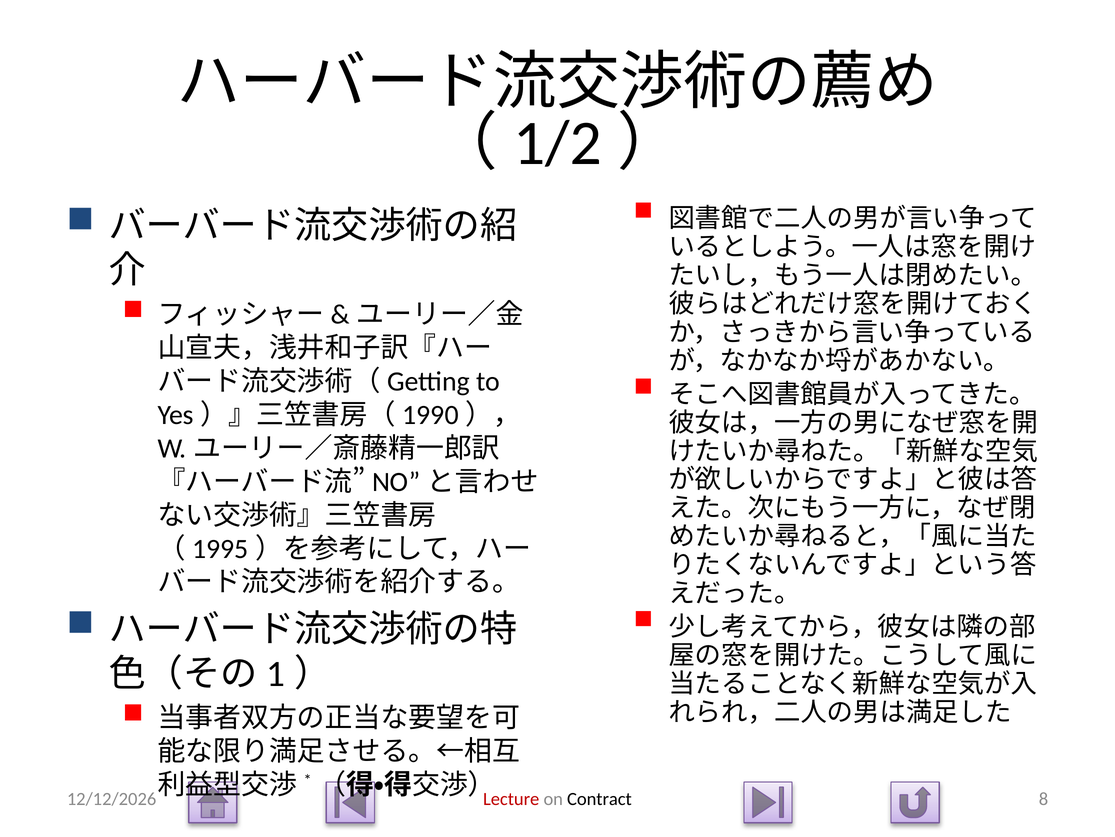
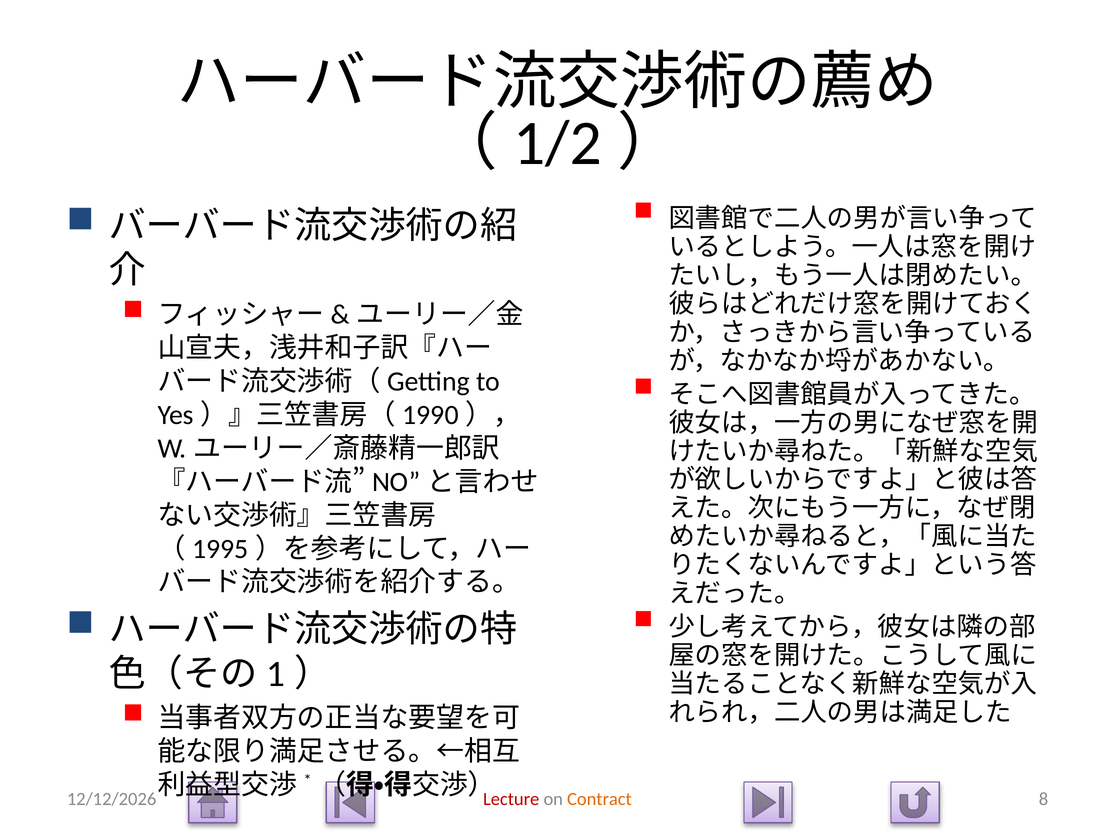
Contract colour: black -> orange
